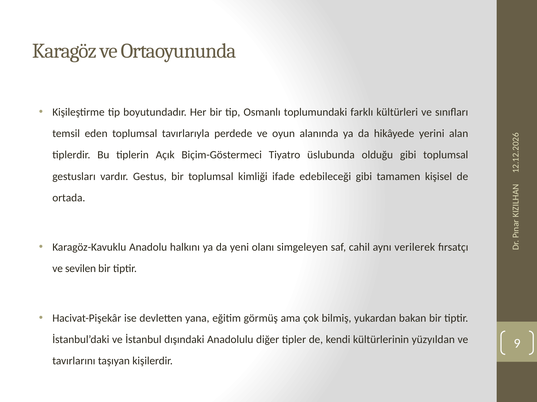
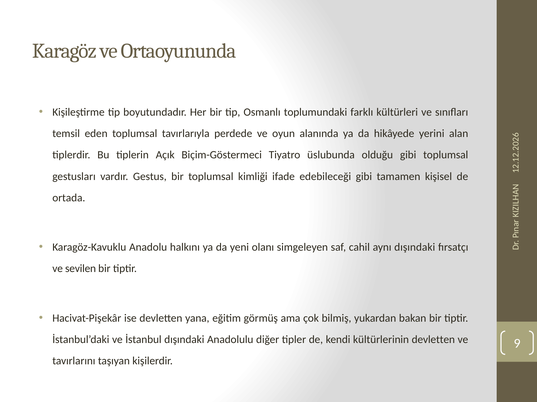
aynı verilerek: verilerek -> dışındaki
kültürlerinin yüzyıldan: yüzyıldan -> devletten
